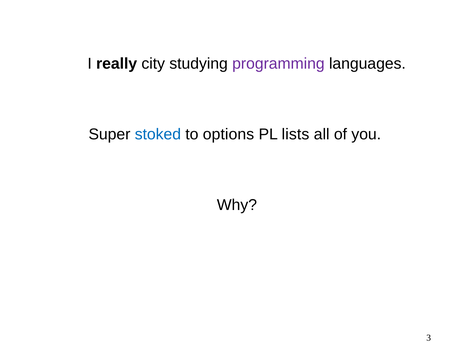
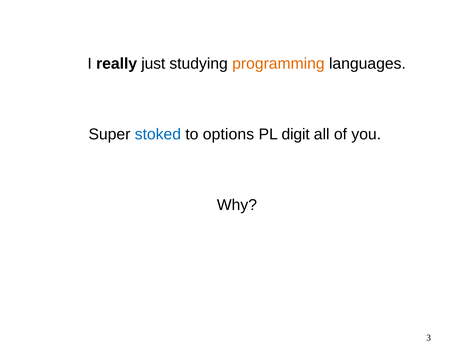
city: city -> just
programming colour: purple -> orange
lists: lists -> digit
